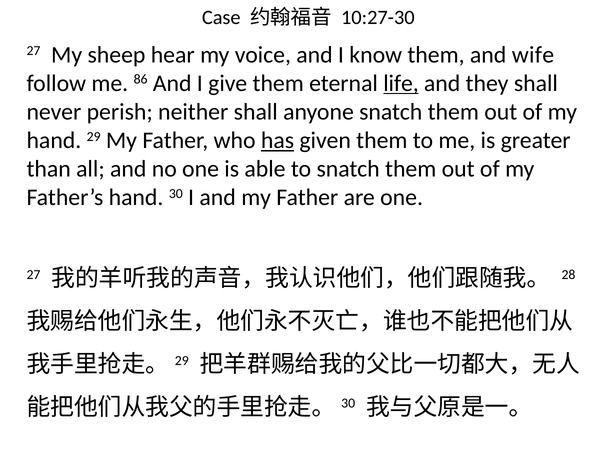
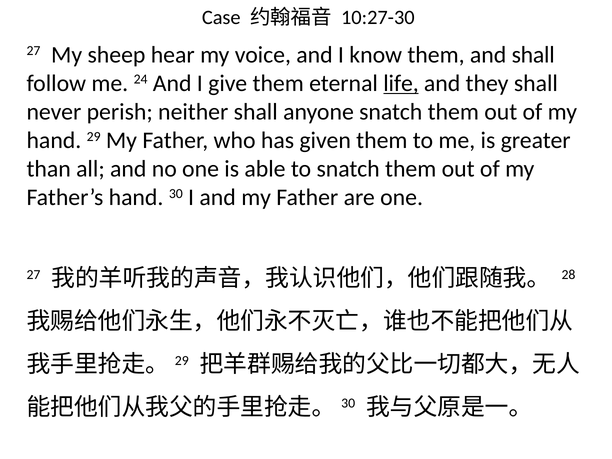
and wife: wife -> shall
86: 86 -> 24
has underline: present -> none
